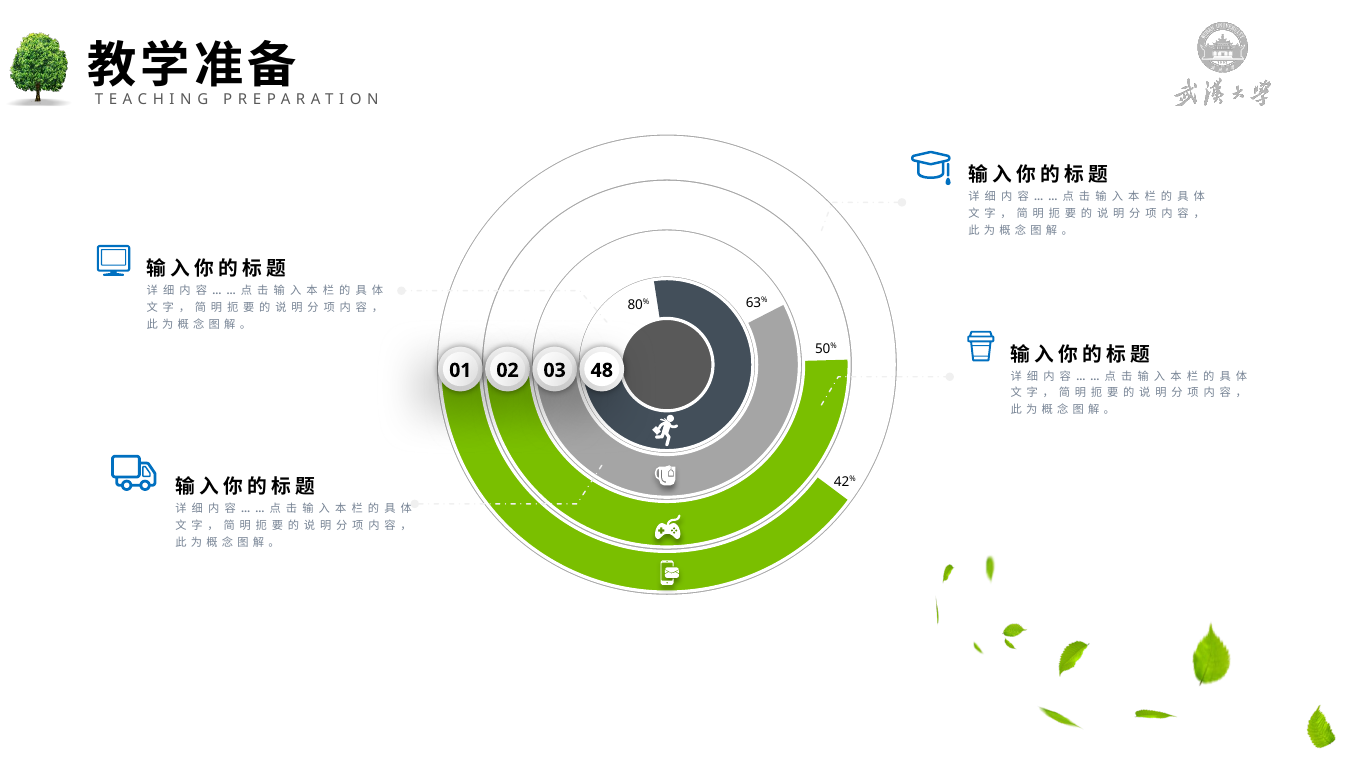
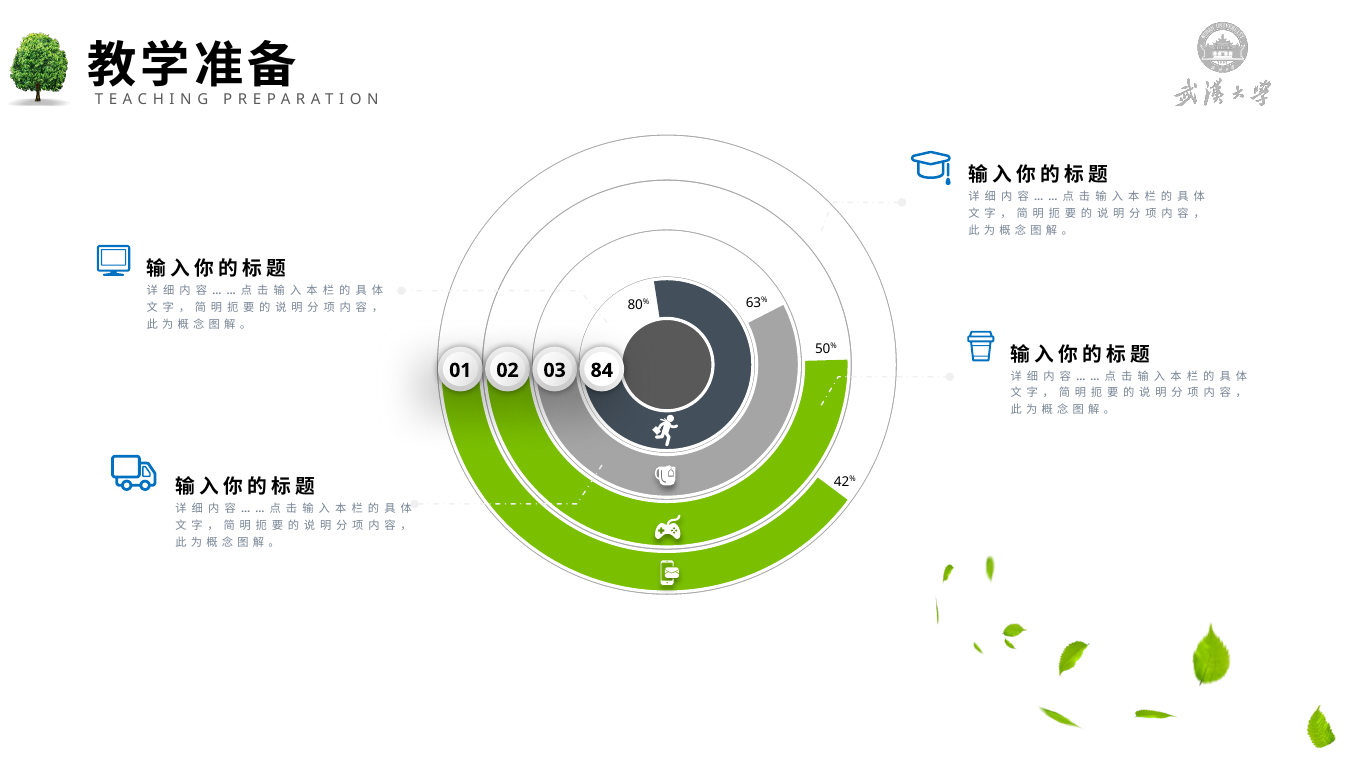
48: 48 -> 84
